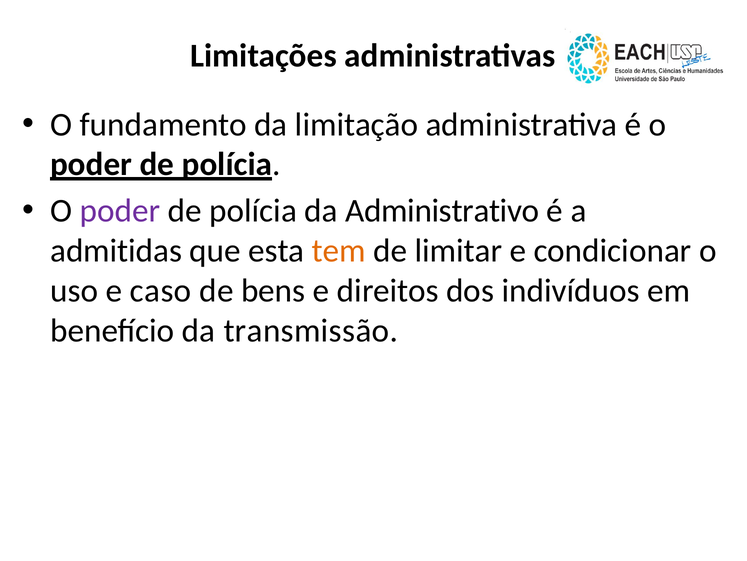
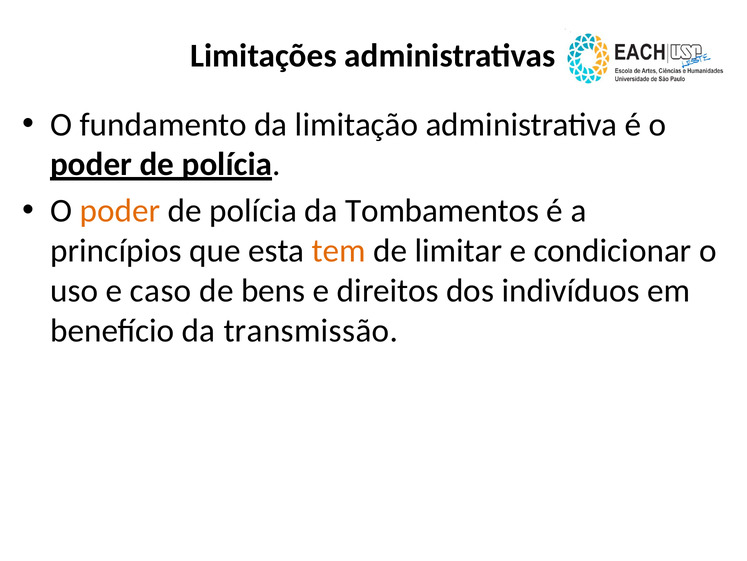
poder at (120, 211) colour: purple -> orange
Administrativo: Administrativo -> Tombamentos
admitidas: admitidas -> princípios
